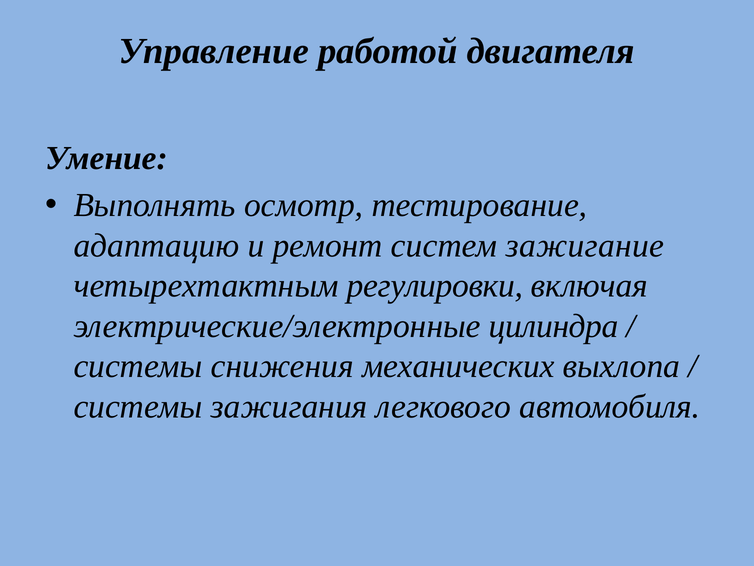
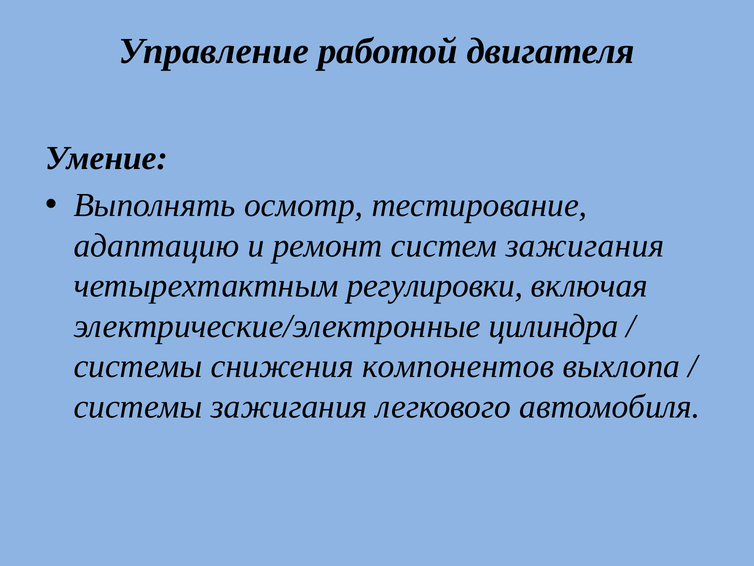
систем зажигание: зажигание -> зажигания
механических: механических -> компонентов
